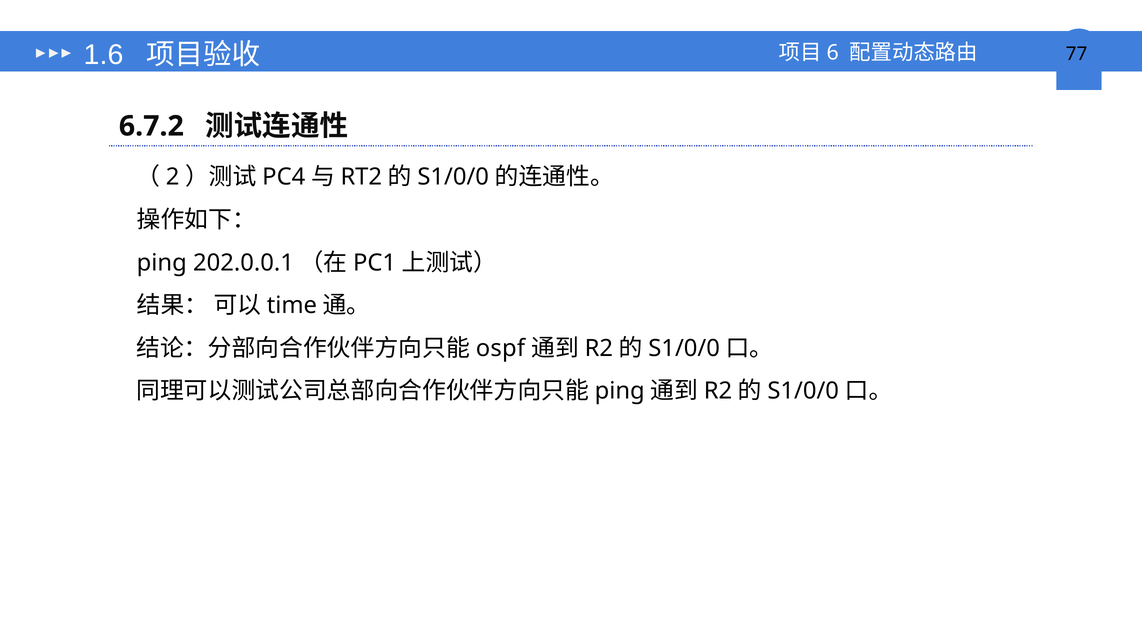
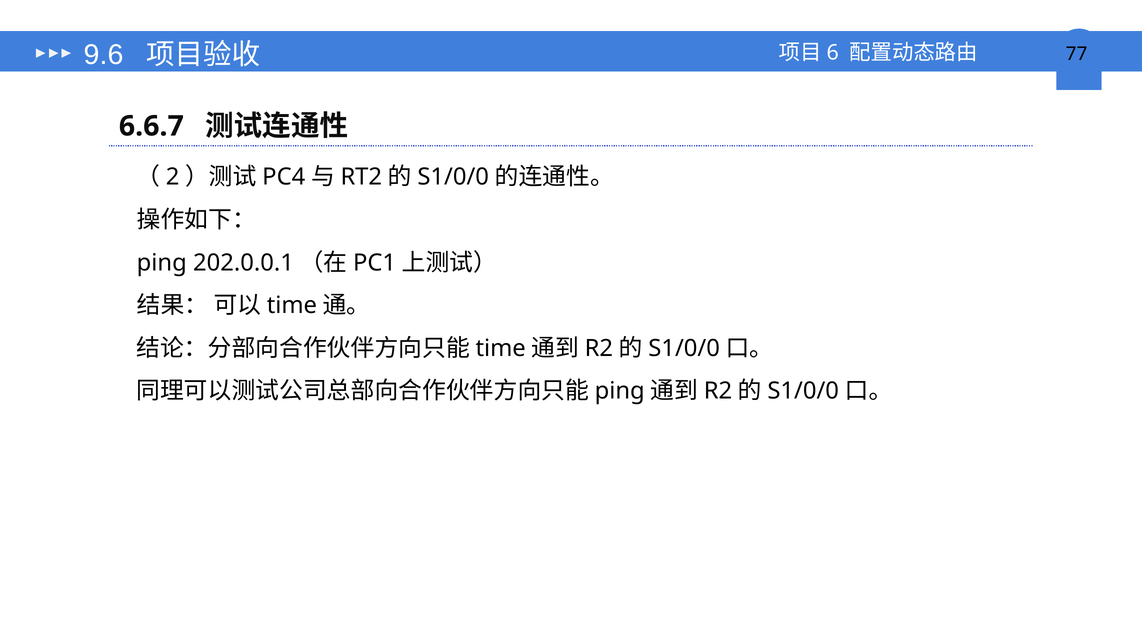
1.6: 1.6 -> 9.6
6.7.2: 6.7.2 -> 6.6.7
ospf at (500, 348): ospf -> time
